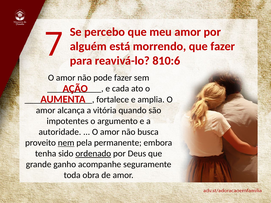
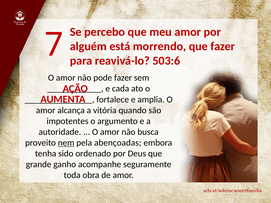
810:6: 810:6 -> 503:6
permanente: permanente -> abençoadas
ordenado underline: present -> none
